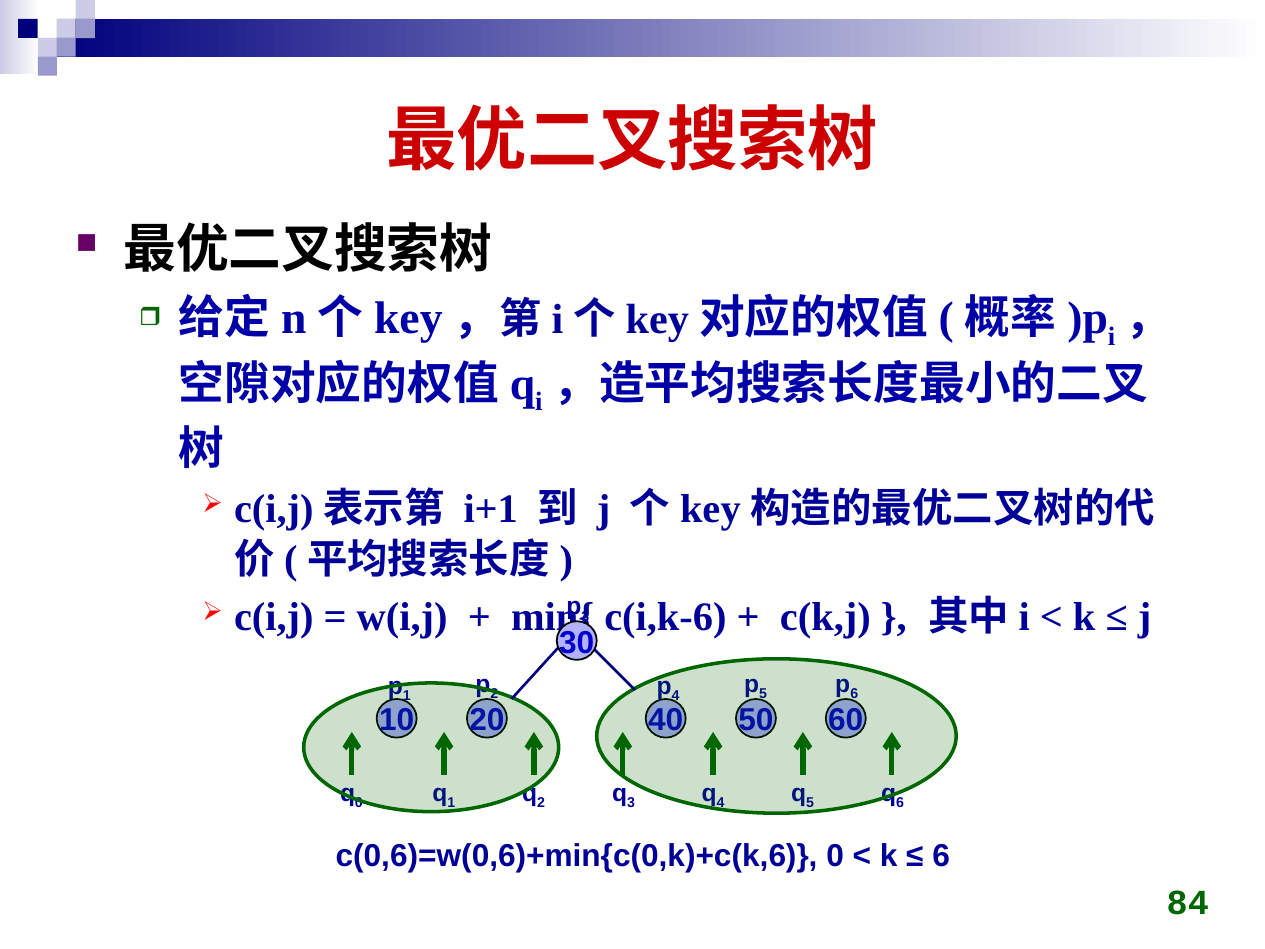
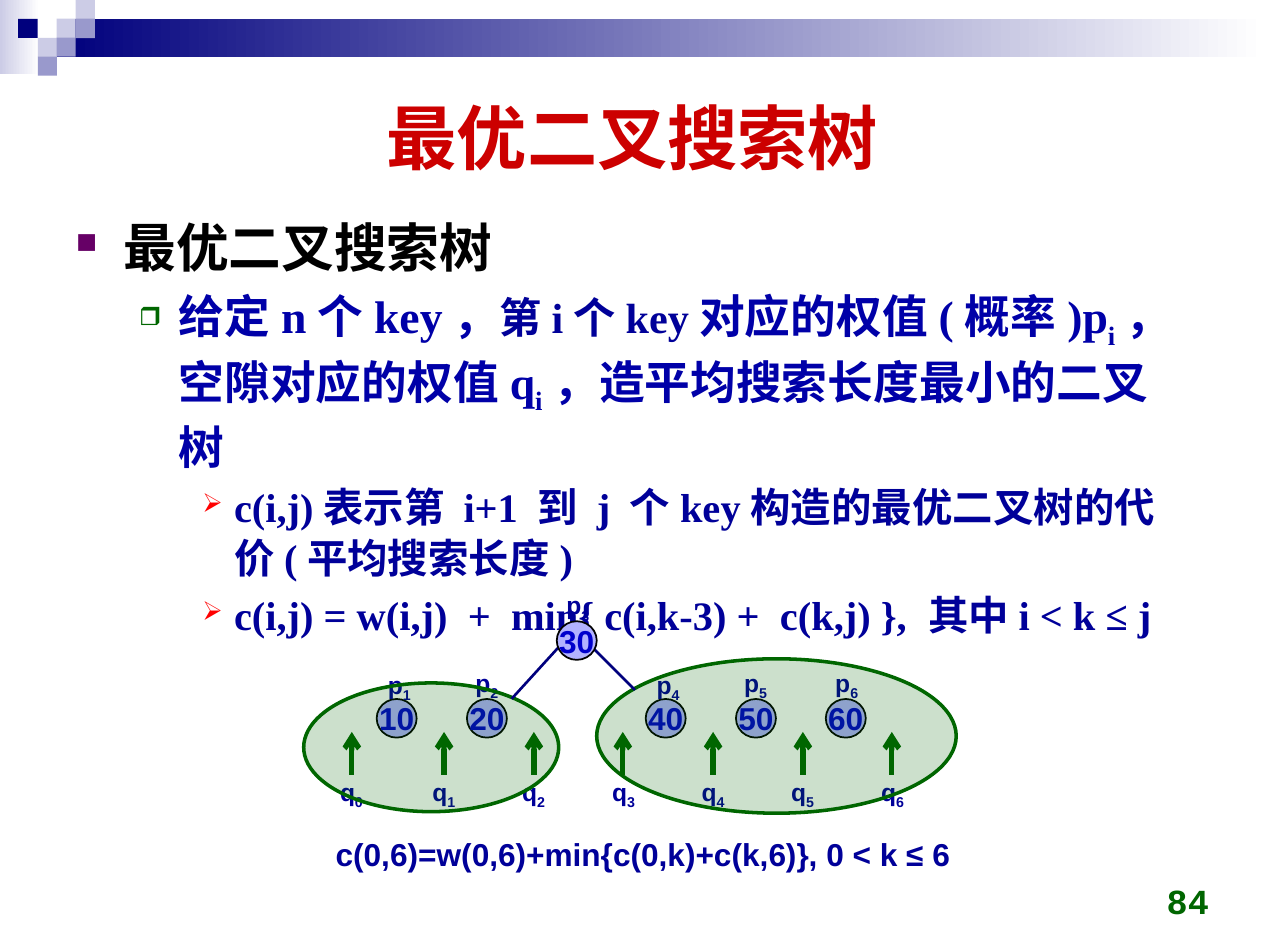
c(i,k-6: c(i,k-6 -> c(i,k-3
